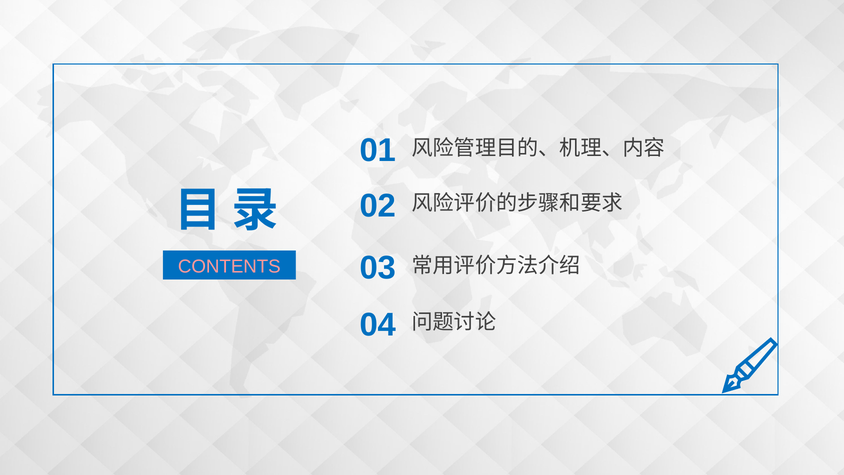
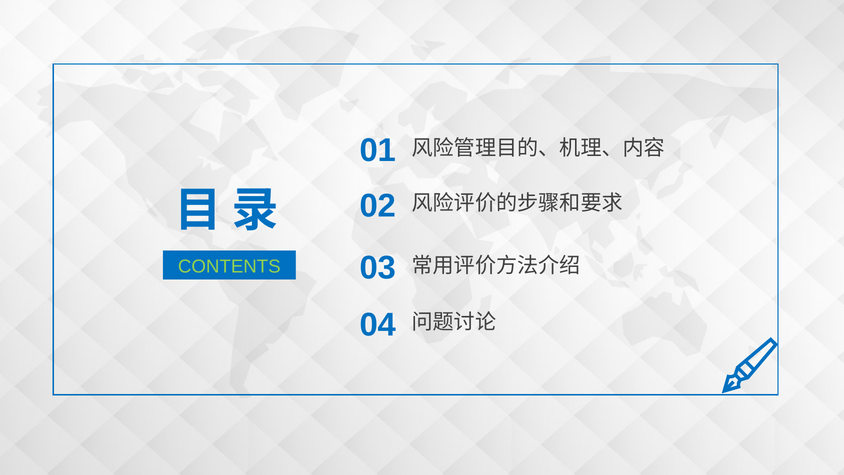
CONTENTS colour: pink -> light green
